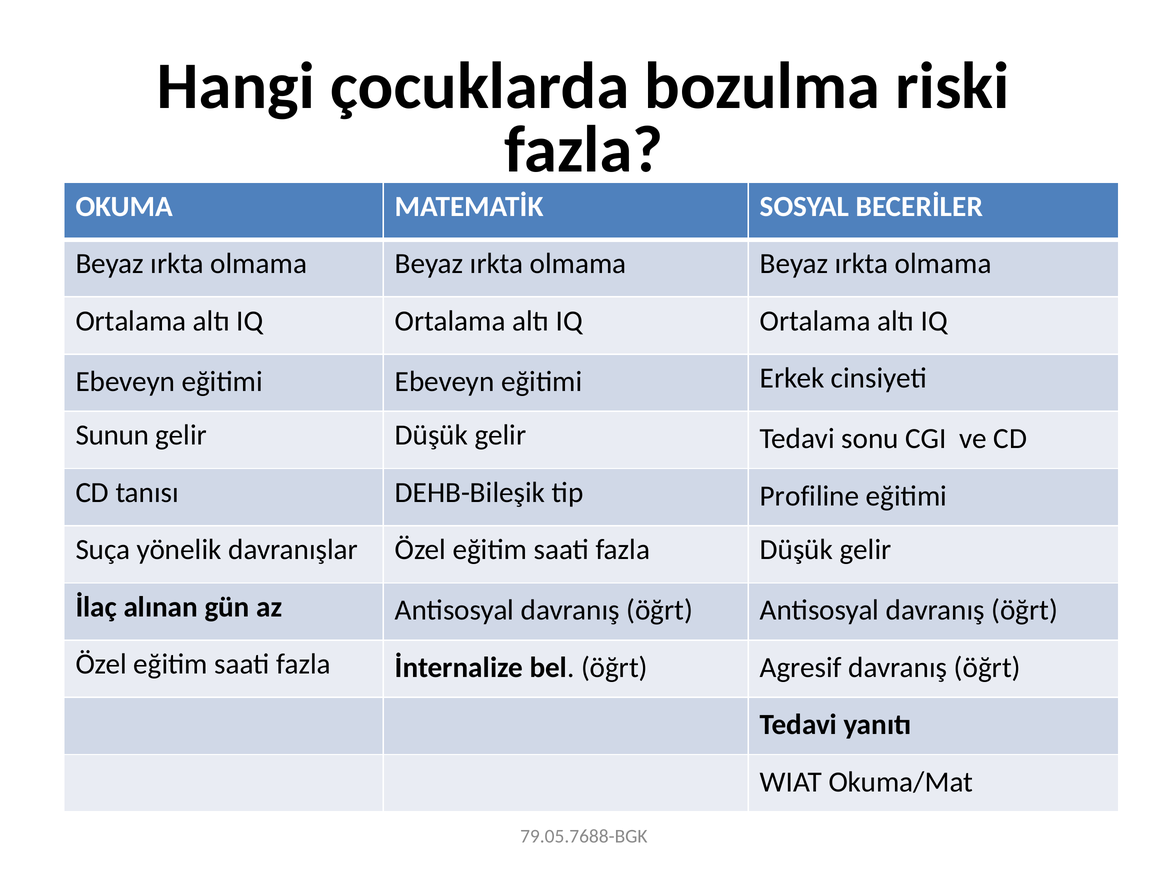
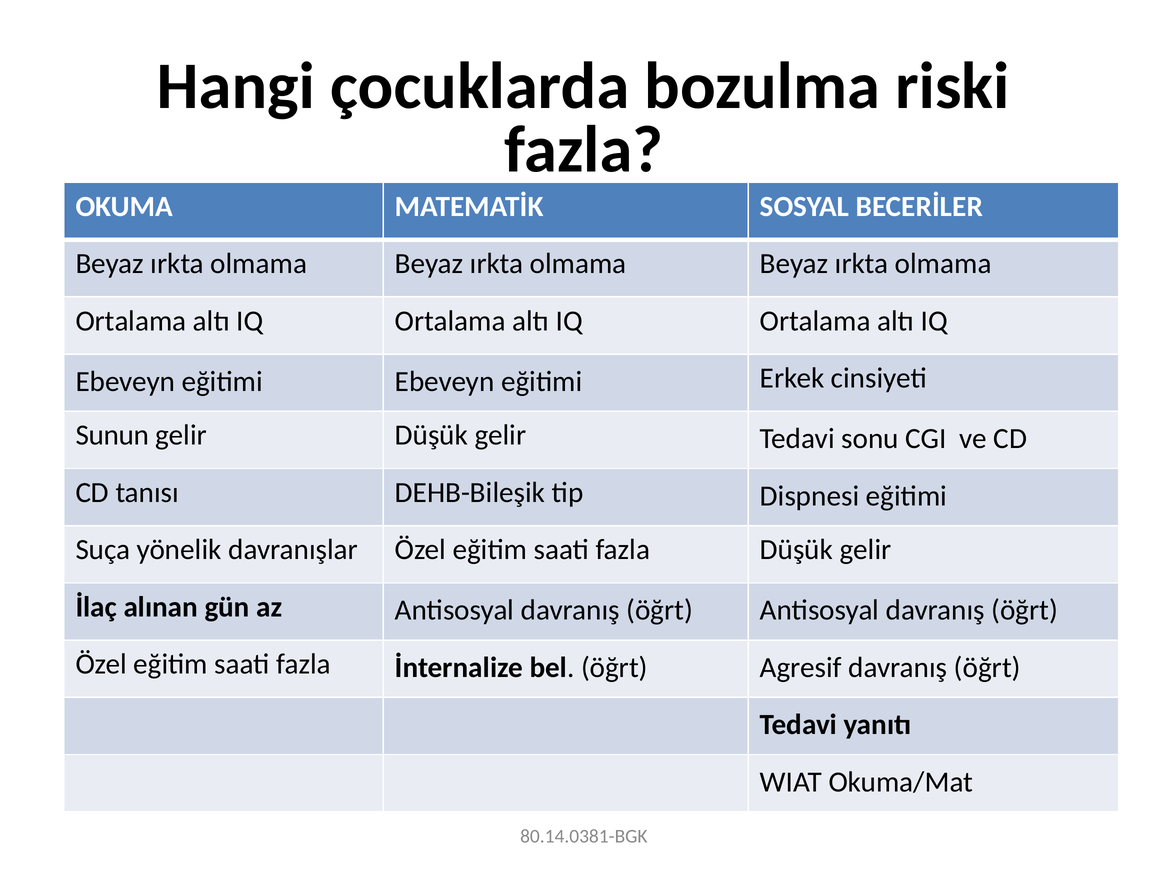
Profiline: Profiline -> Dispnesi
79.05.7688-BGK: 79.05.7688-BGK -> 80.14.0381-BGK
